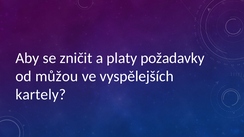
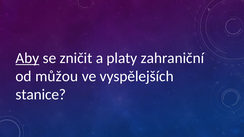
Aby underline: none -> present
požadavky: požadavky -> zahraniční
kartely: kartely -> stanice
